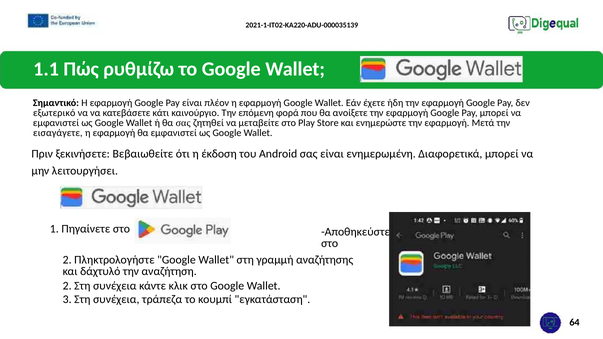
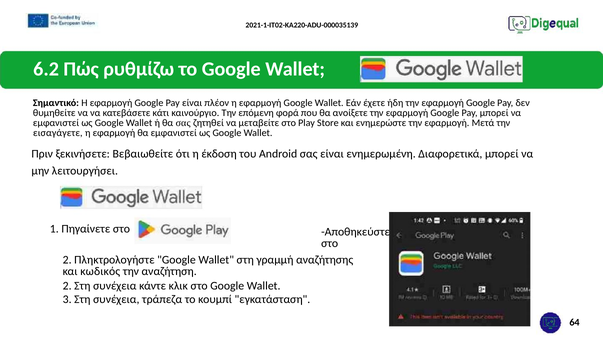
1.1: 1.1 -> 6.2
εξωτερικό: εξωτερικό -> θυμηθείτε
δάχτυλό: δάχτυλό -> κωδικός
